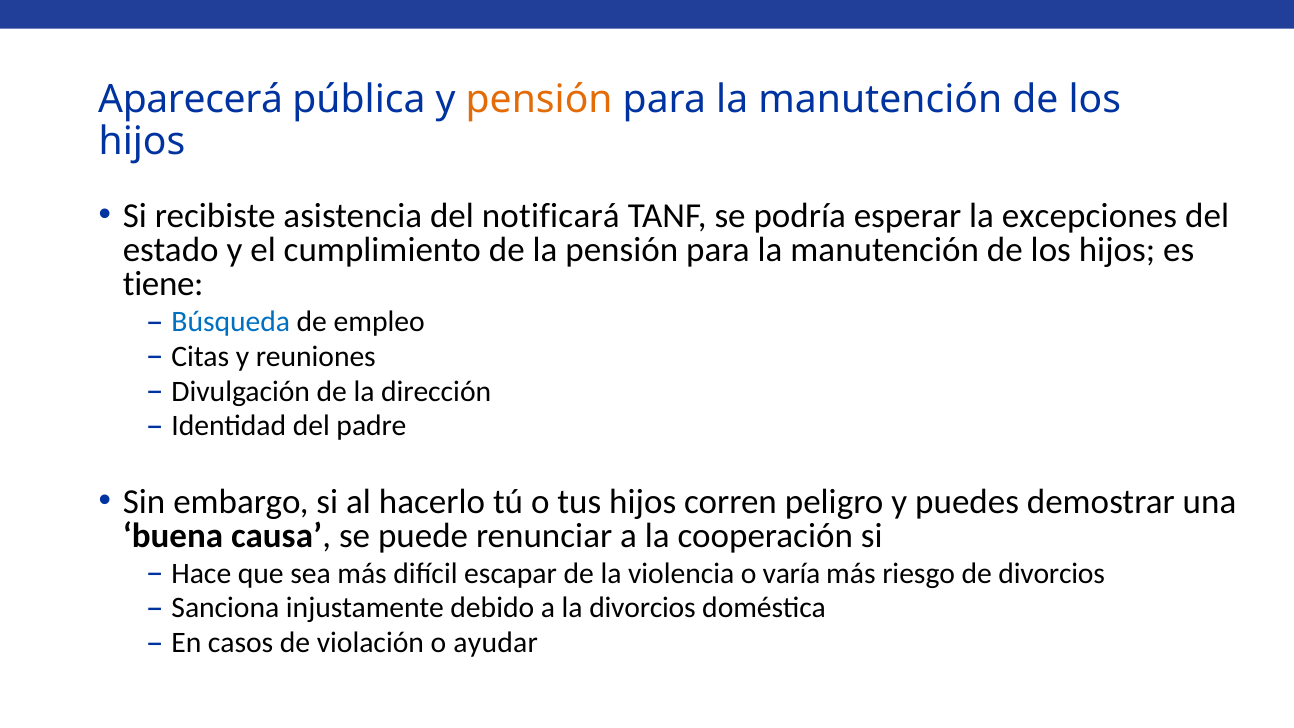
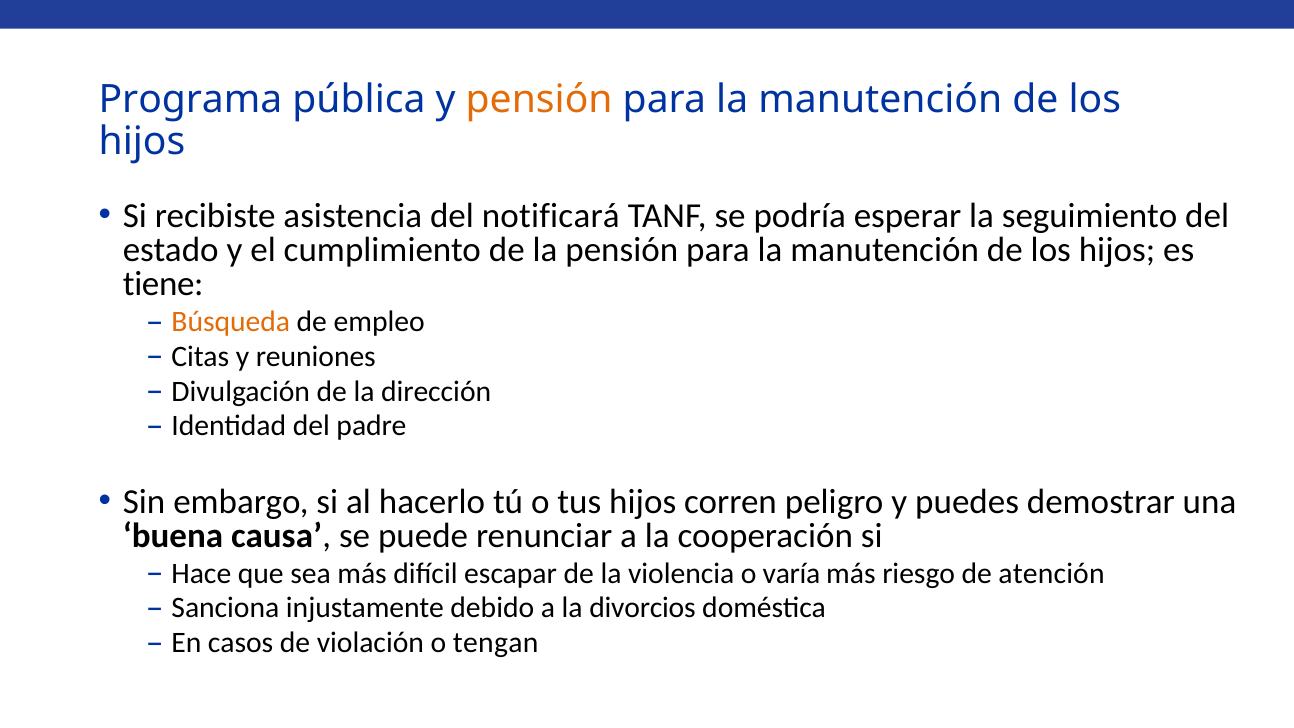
Aparecerá: Aparecerá -> Programa
excepciones: excepciones -> seguimiento
Búsqueda colour: blue -> orange
de divorcios: divorcios -> atención
ayudar: ayudar -> tengan
